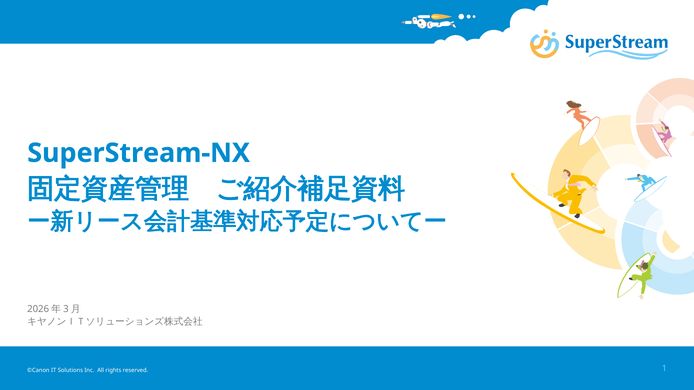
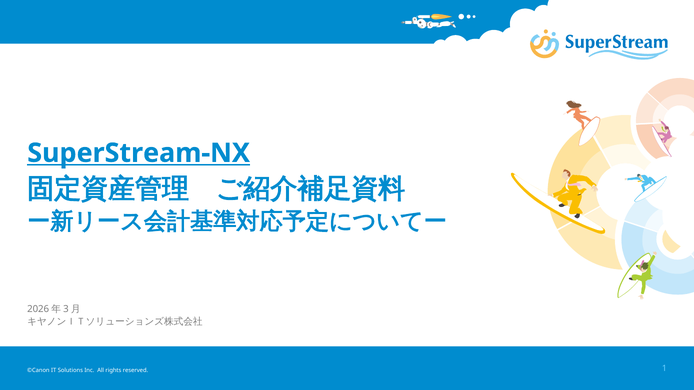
SuperStream-NX underline: none -> present
